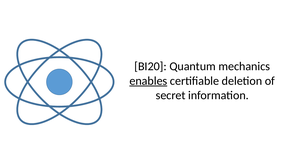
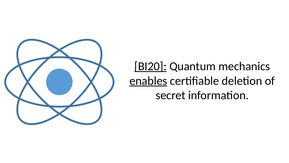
BI20 underline: none -> present
